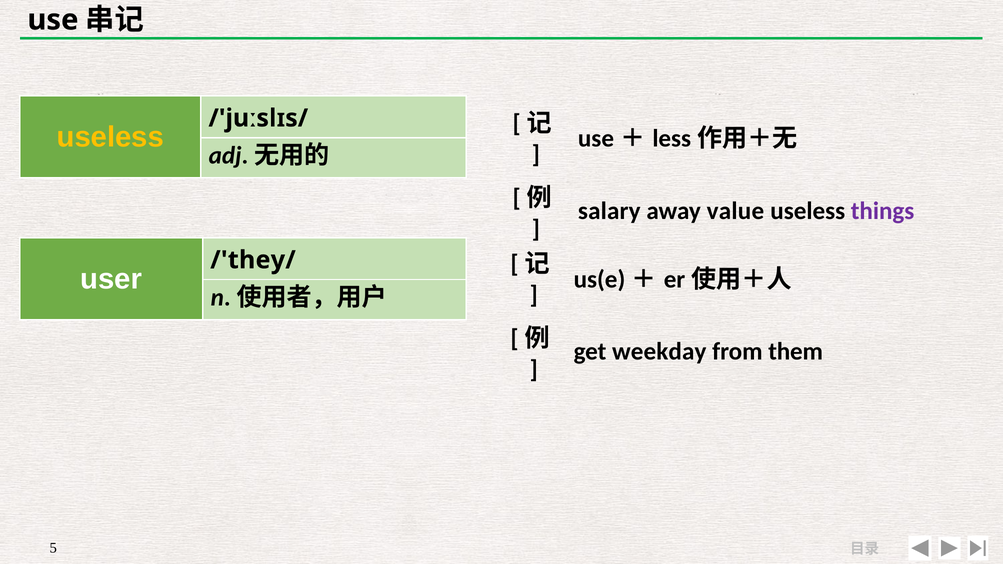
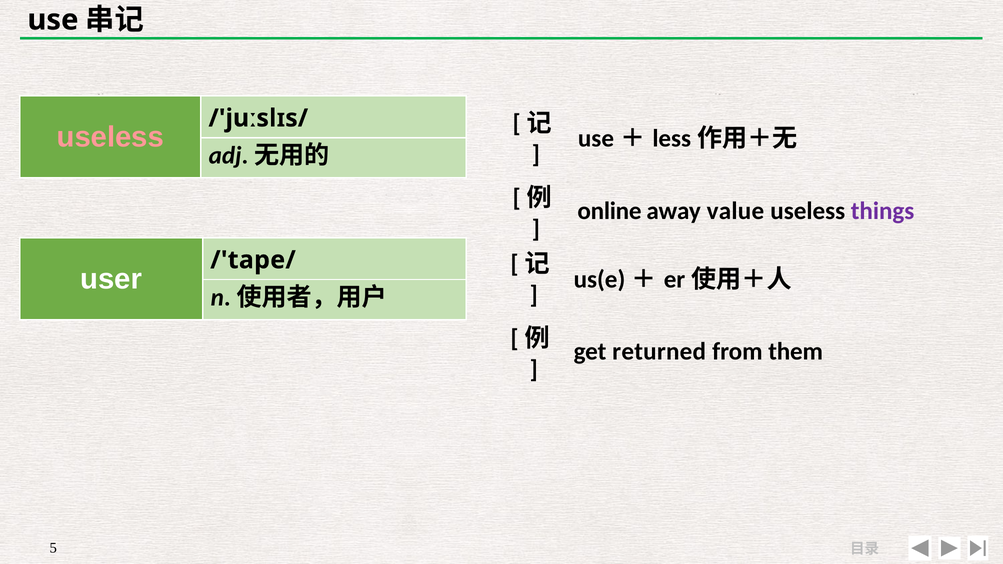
useless at (110, 137) colour: yellow -> pink
salary: salary -> online
/'they/: /'they/ -> /'tape/
weekday: weekday -> returned
